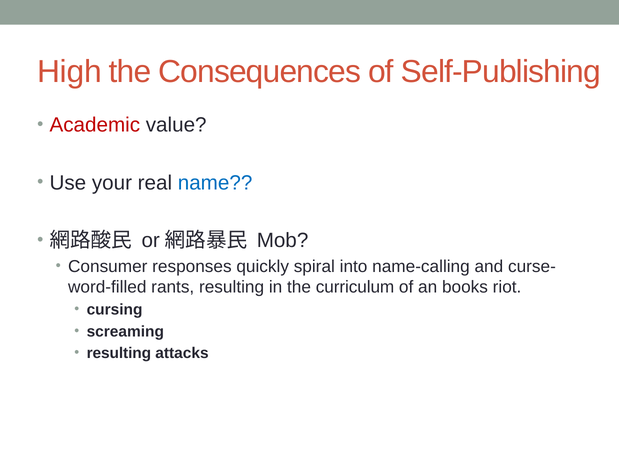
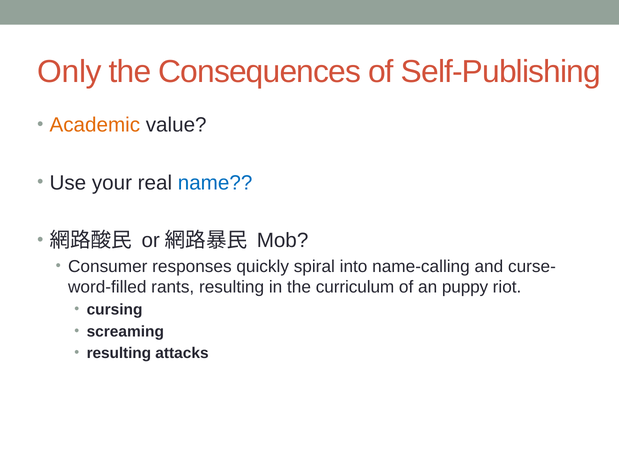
High: High -> Only
Academic colour: red -> orange
books: books -> puppy
